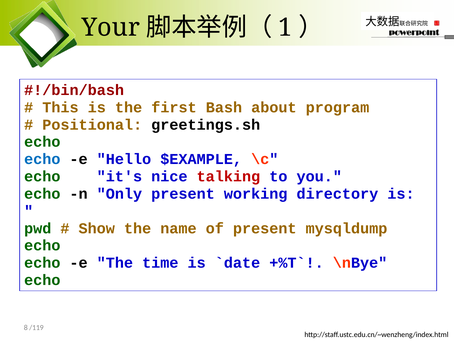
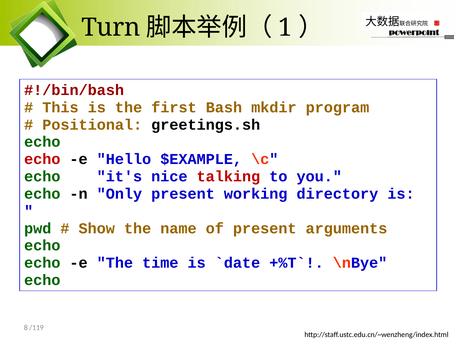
Your: Your -> Turn
about: about -> mkdir
echo at (42, 159) colour: blue -> red
mysqldump: mysqldump -> arguments
